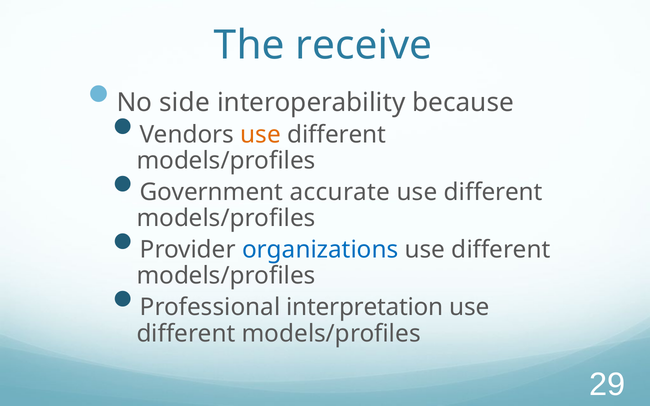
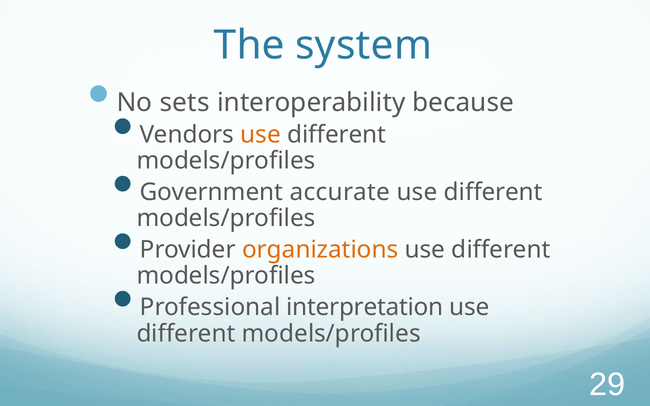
receive: receive -> system
side: side -> sets
organizations colour: blue -> orange
